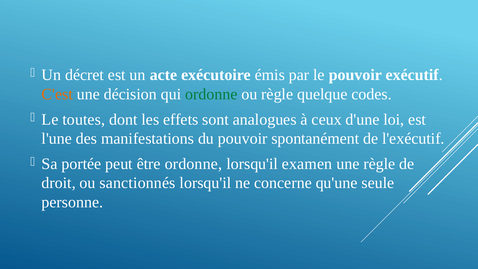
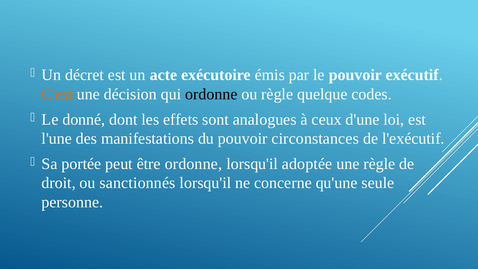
ordonne at (211, 94) colour: green -> black
toutes: toutes -> donné
spontanément: spontanément -> circonstances
examen: examen -> adoptée
